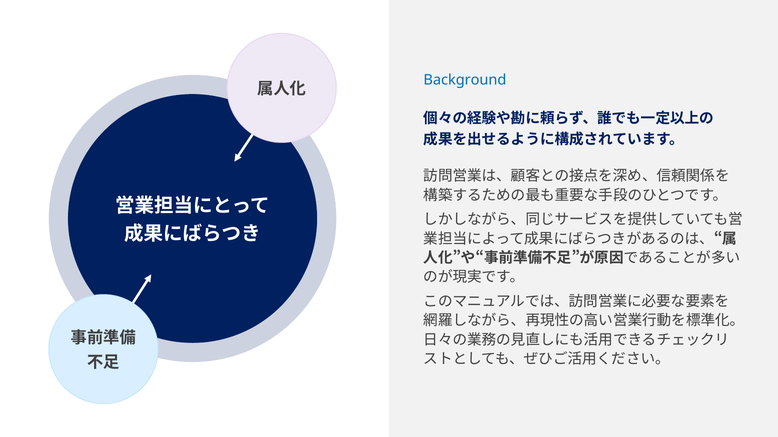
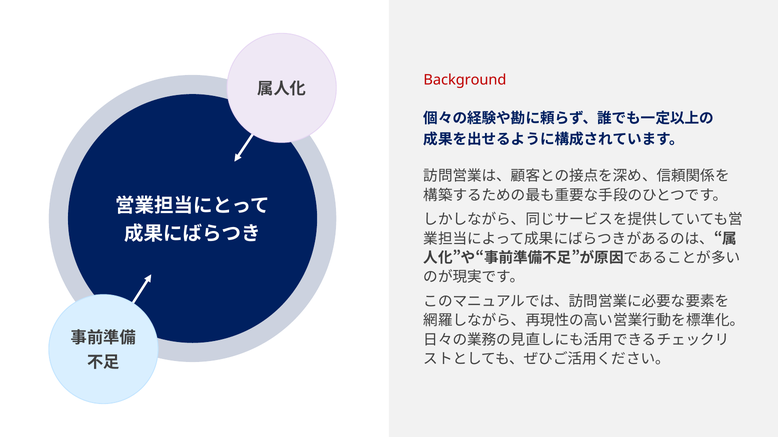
Background colour: blue -> red
